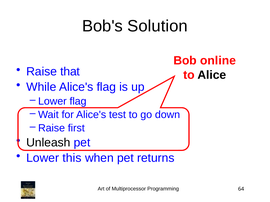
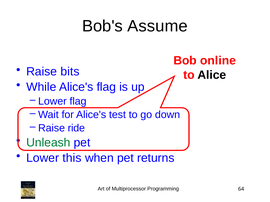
Solution: Solution -> Assume
that: that -> bits
first: first -> ride
Unleash colour: black -> green
